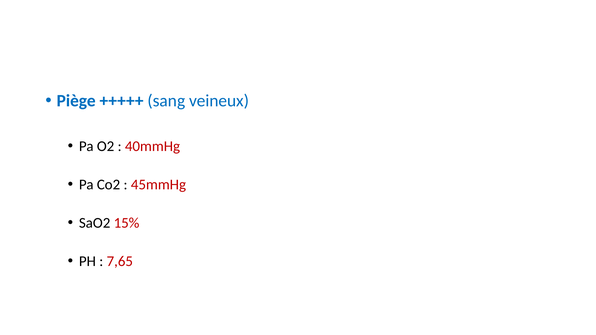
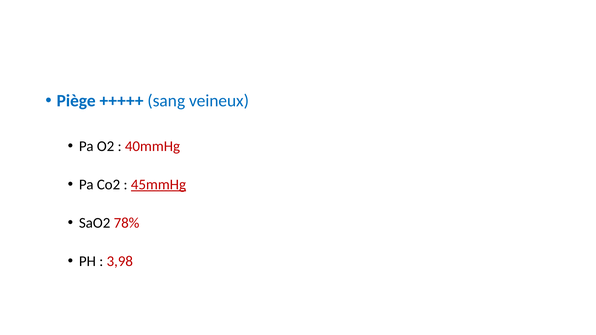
45mmHg underline: none -> present
15%: 15% -> 78%
7,65: 7,65 -> 3,98
